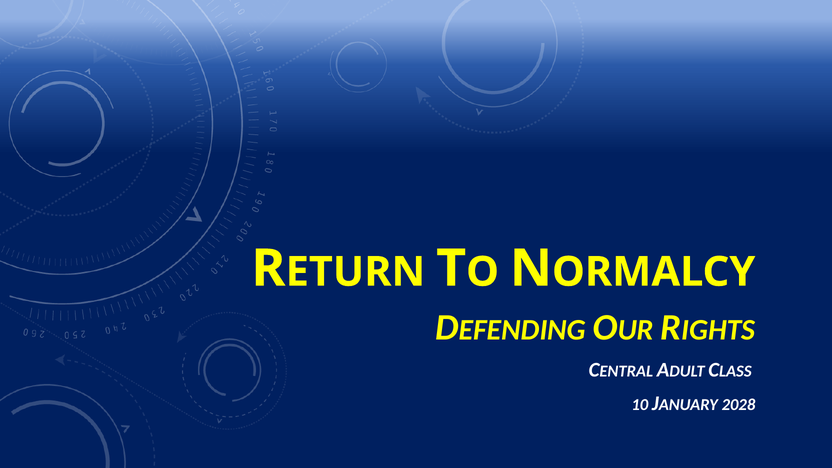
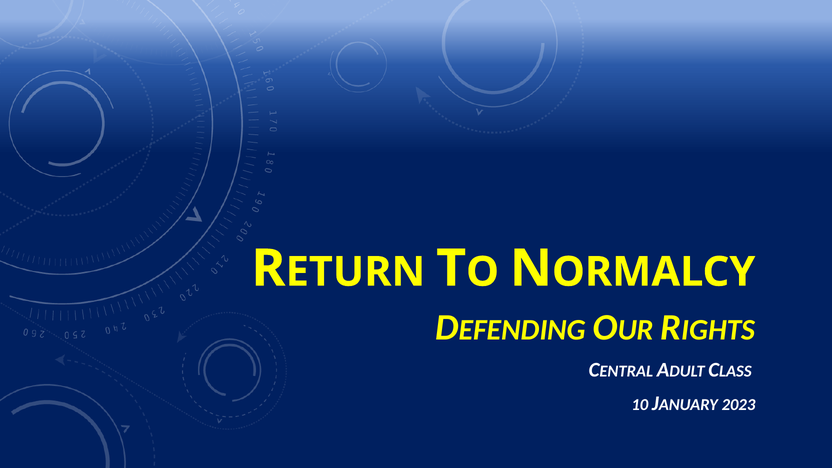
2028: 2028 -> 2023
